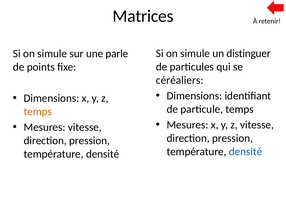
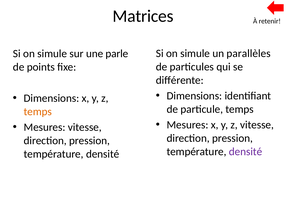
distinguer: distinguer -> parallèles
céréaliers: céréaliers -> différente
densité at (246, 151) colour: blue -> purple
